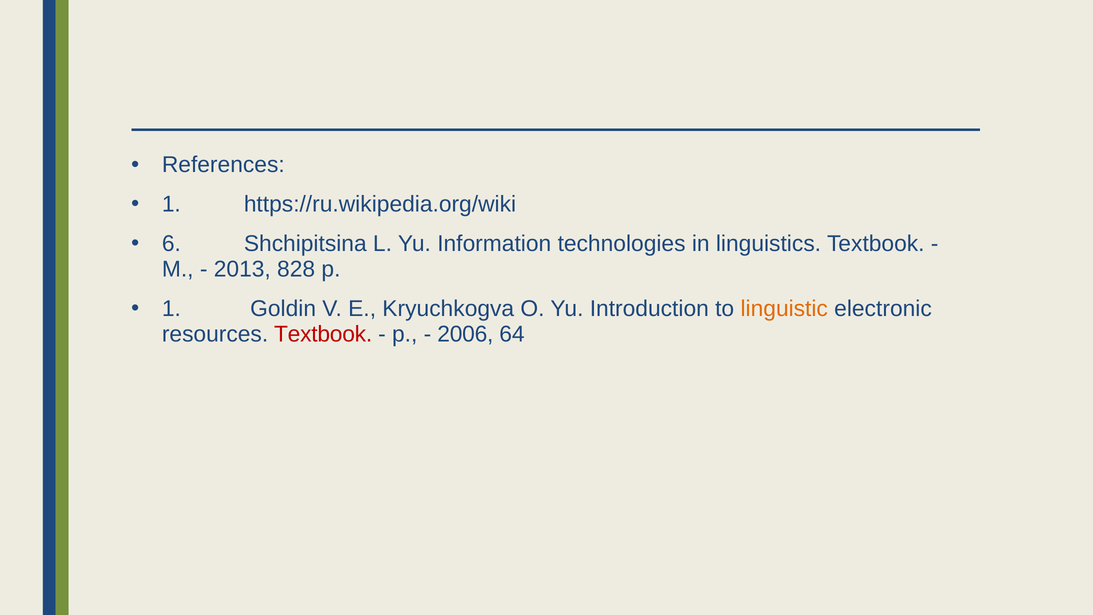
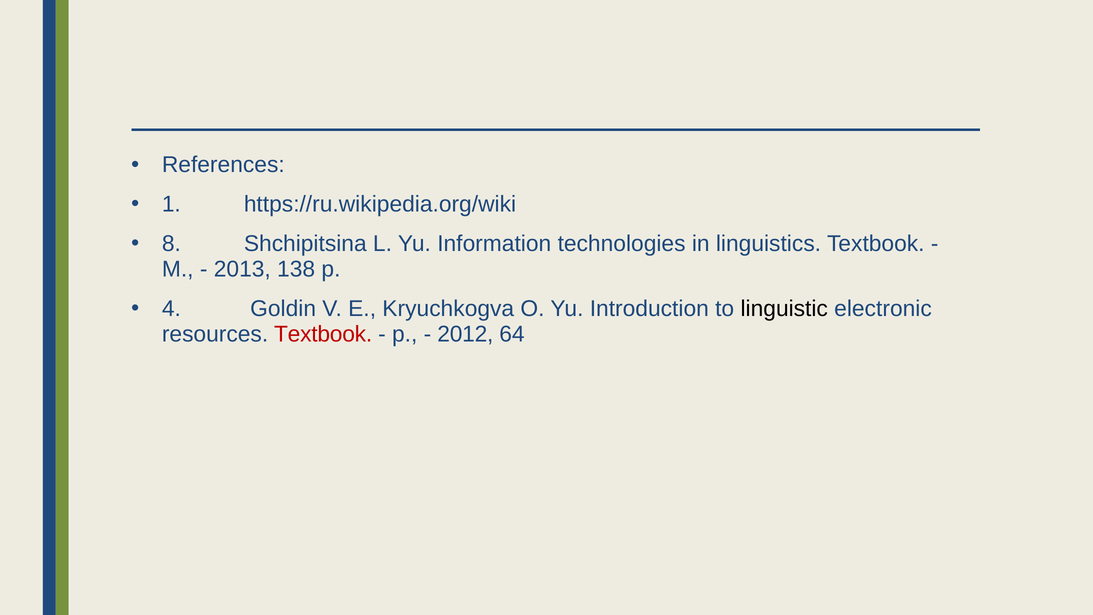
6: 6 -> 8
828: 828 -> 138
1 at (171, 308): 1 -> 4
linguistic colour: orange -> black
2006: 2006 -> 2012
